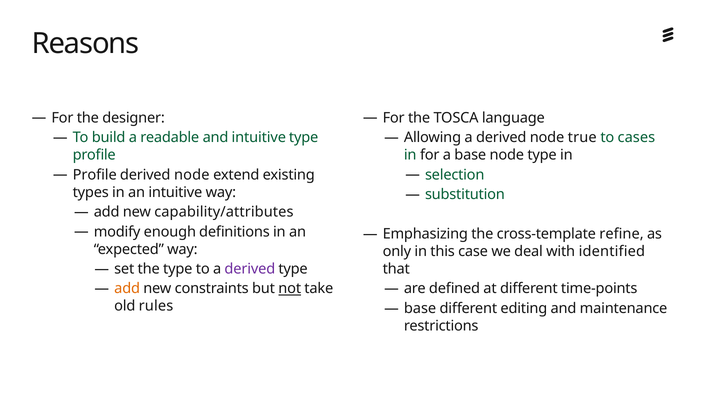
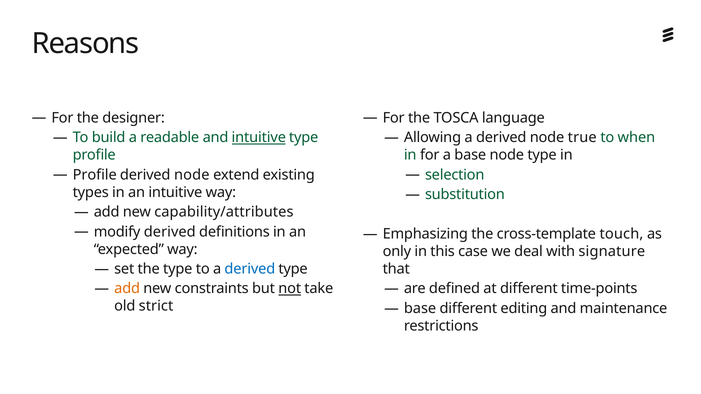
intuitive at (259, 138) underline: none -> present
cases: cases -> when
modify enough: enough -> derived
refine: refine -> touch
identified: identified -> signature
derived at (250, 269) colour: purple -> blue
rules: rules -> strict
